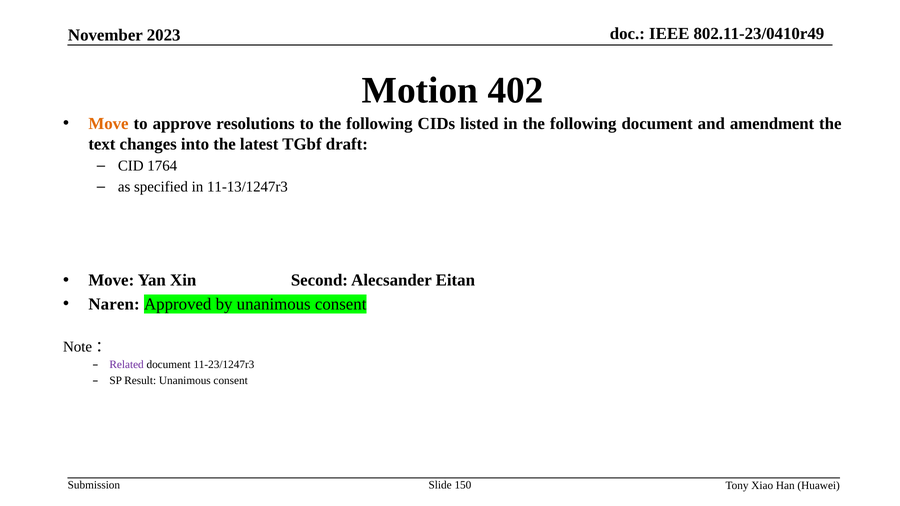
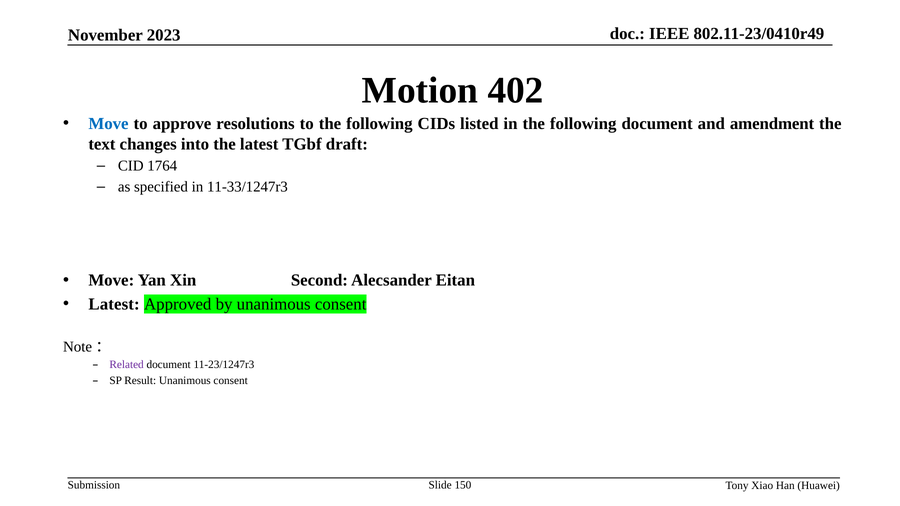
Move at (108, 124) colour: orange -> blue
11-13/1247r3: 11-13/1247r3 -> 11-33/1247r3
Naren at (114, 304): Naren -> Latest
